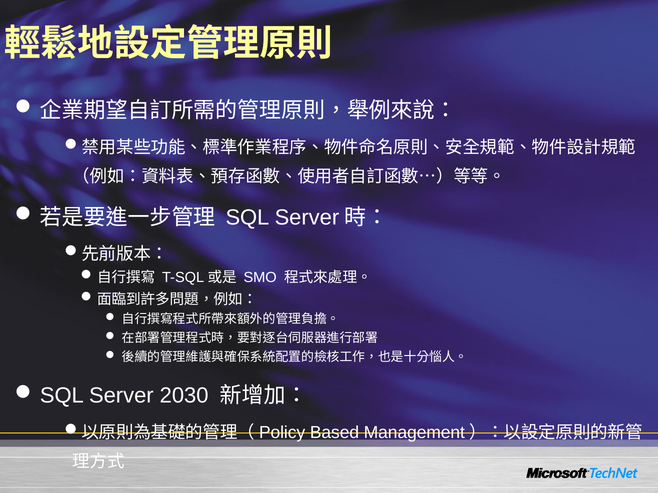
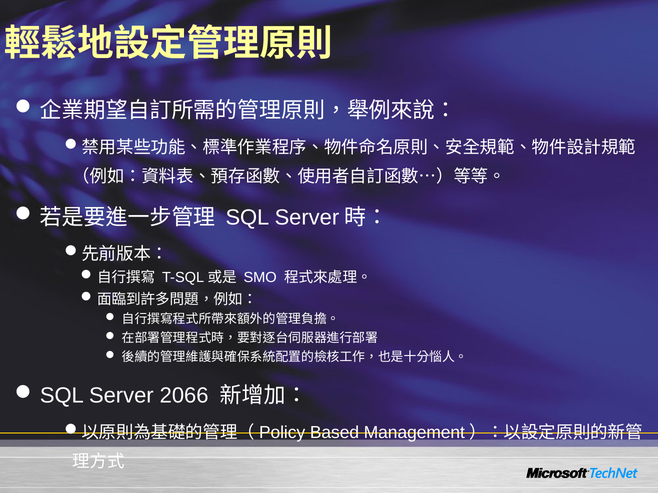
2030: 2030 -> 2066
